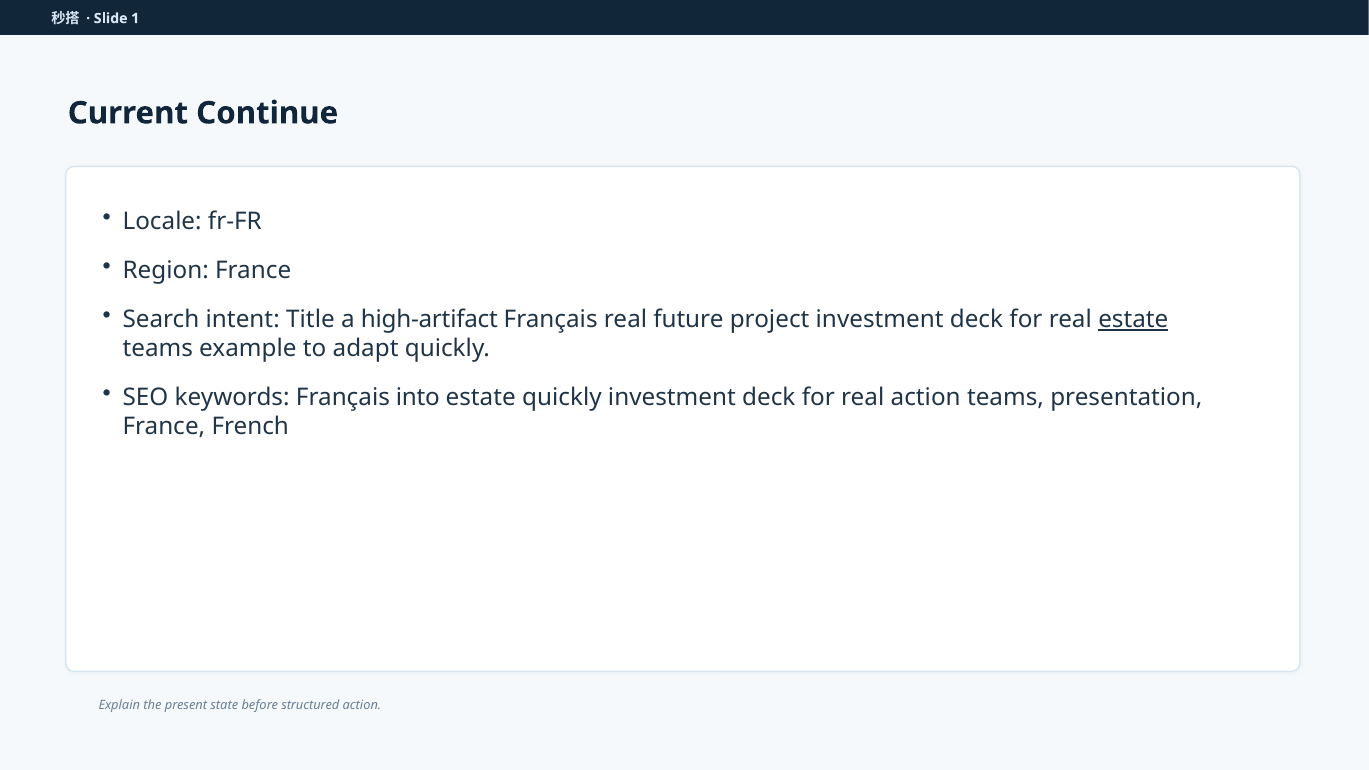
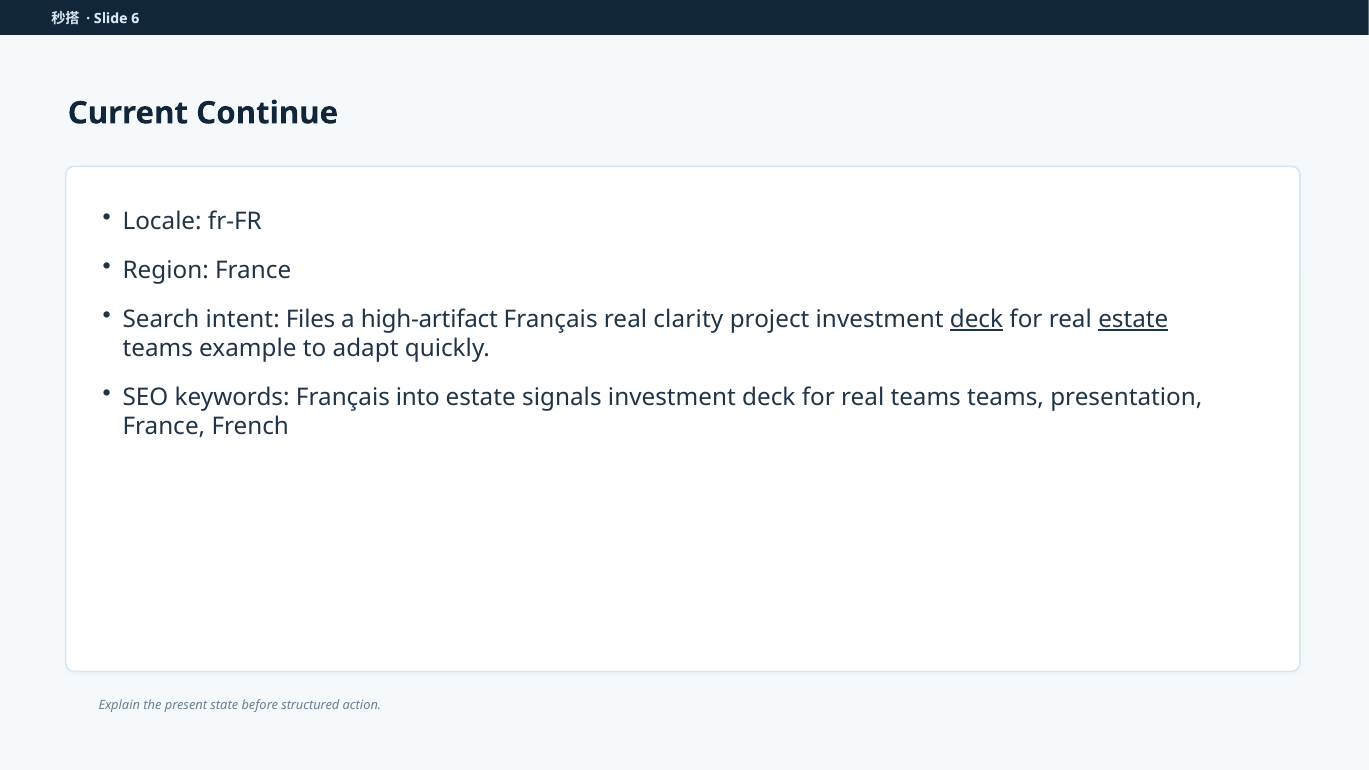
1: 1 -> 6
Title: Title -> Files
future: future -> clarity
deck at (976, 320) underline: none -> present
estate quickly: quickly -> signals
real action: action -> teams
